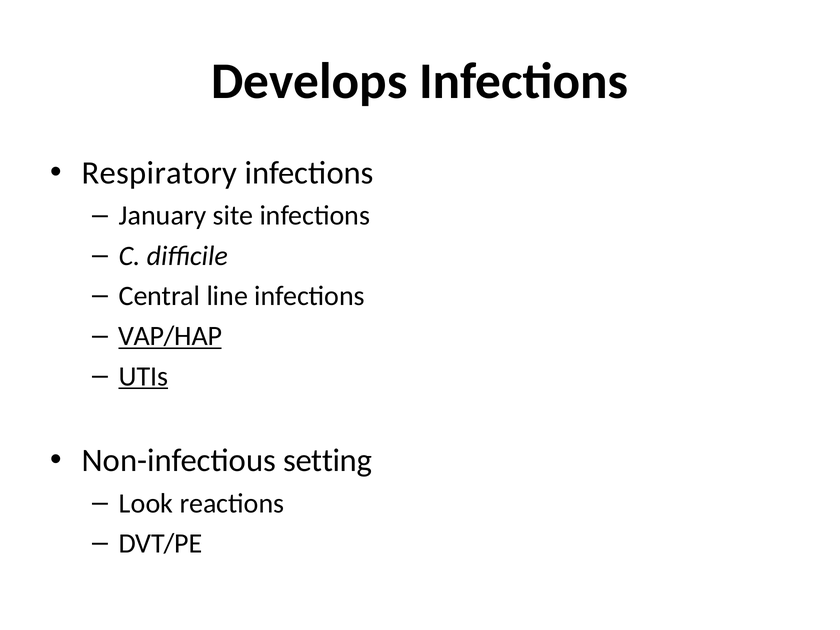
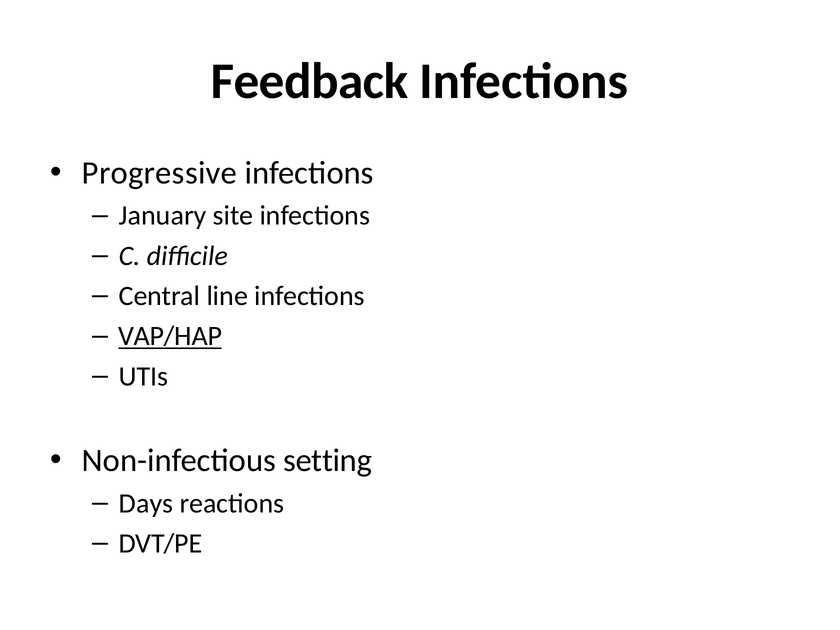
Develops: Develops -> Feedback
Respiratory: Respiratory -> Progressive
UTIs underline: present -> none
Look: Look -> Days
